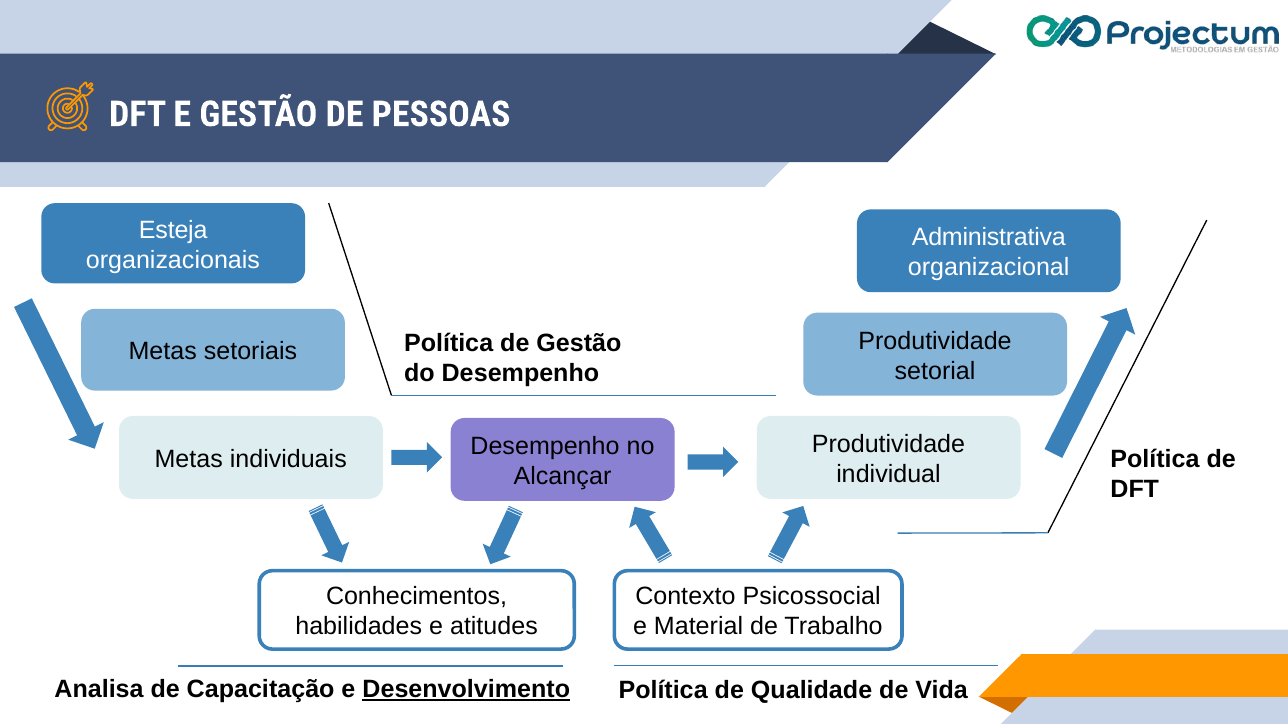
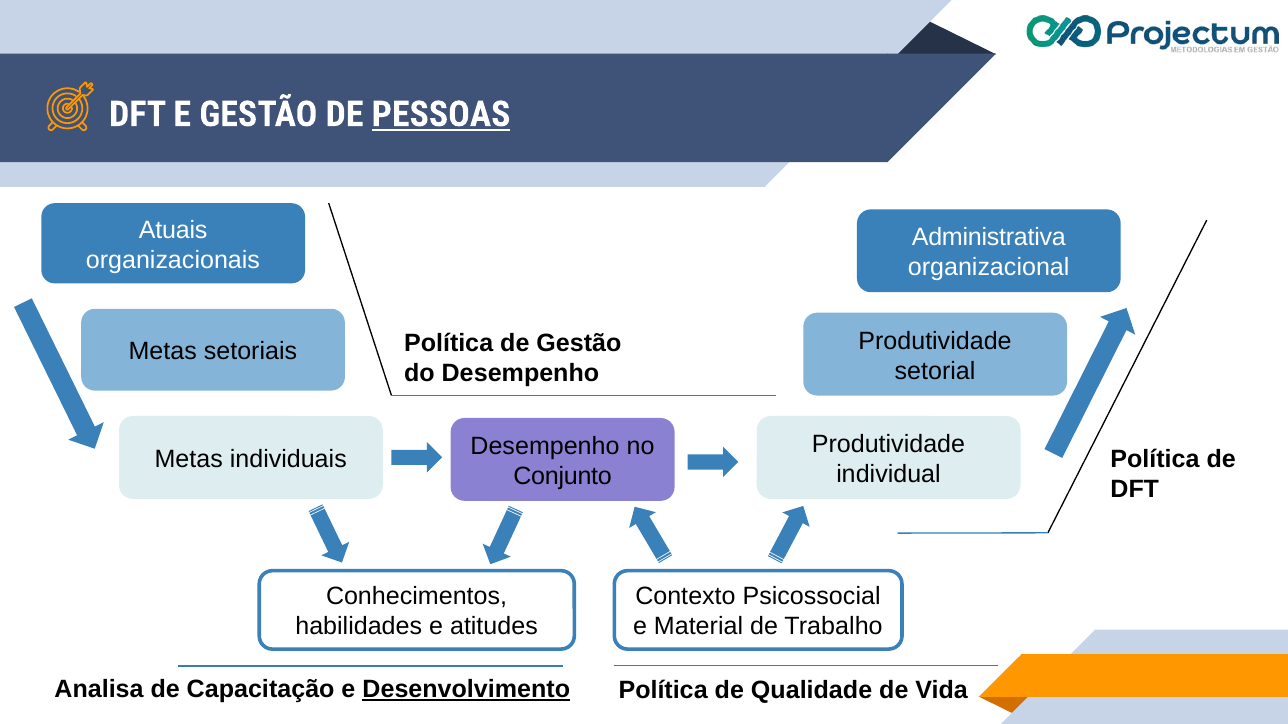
PESSOAS underline: none -> present
Esteja: Esteja -> Atuais
Alcançar: Alcançar -> Conjunto
